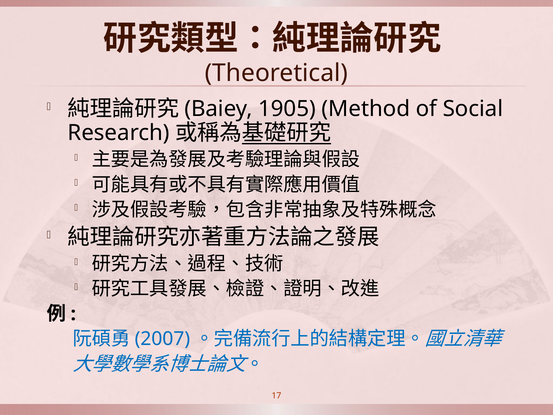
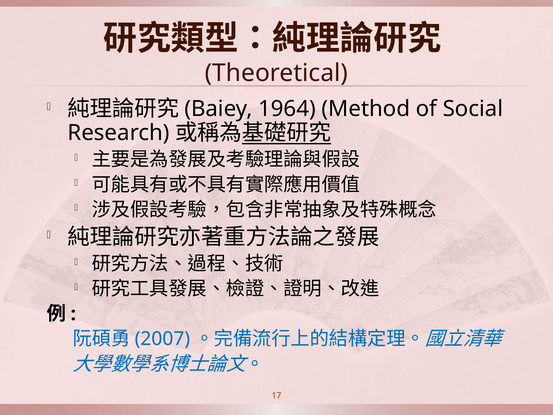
1905: 1905 -> 1964
